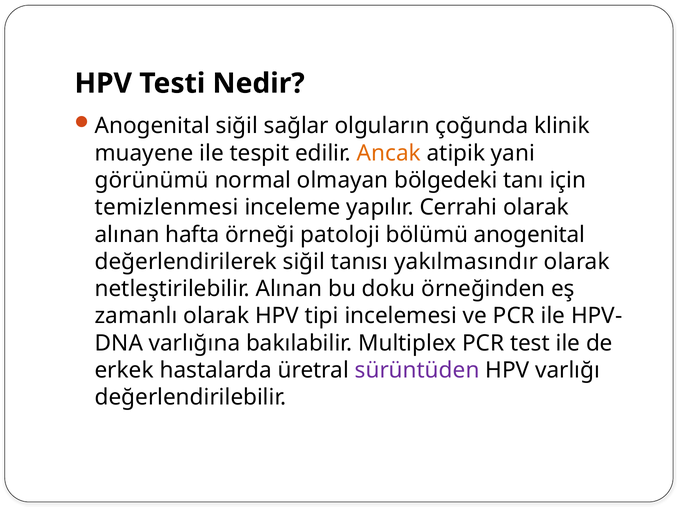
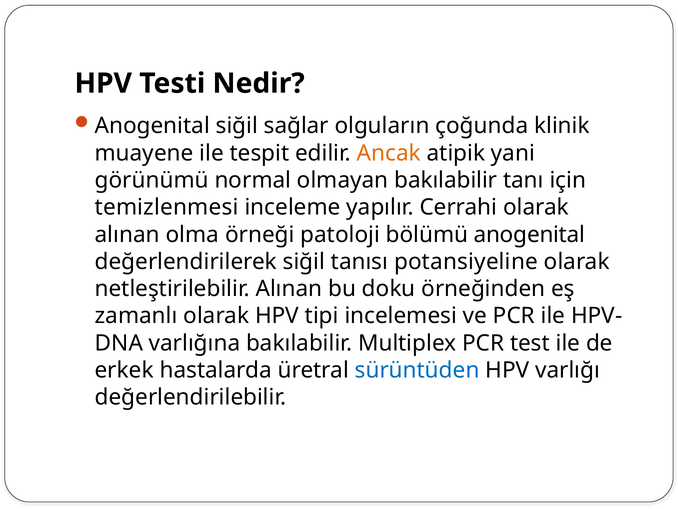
olmayan bölgedeki: bölgedeki -> bakılabilir
hafta: hafta -> olma
yakılmasındır: yakılmasındır -> potansiyeline
sürüntüden colour: purple -> blue
